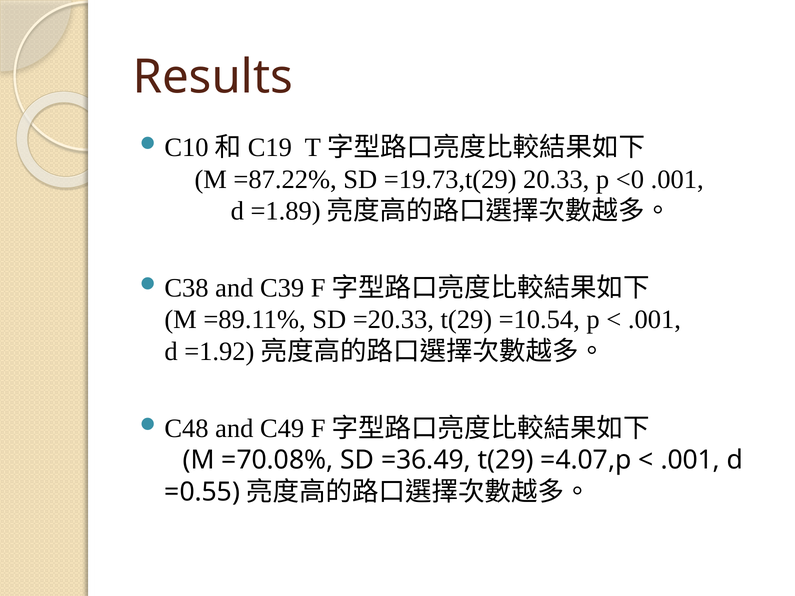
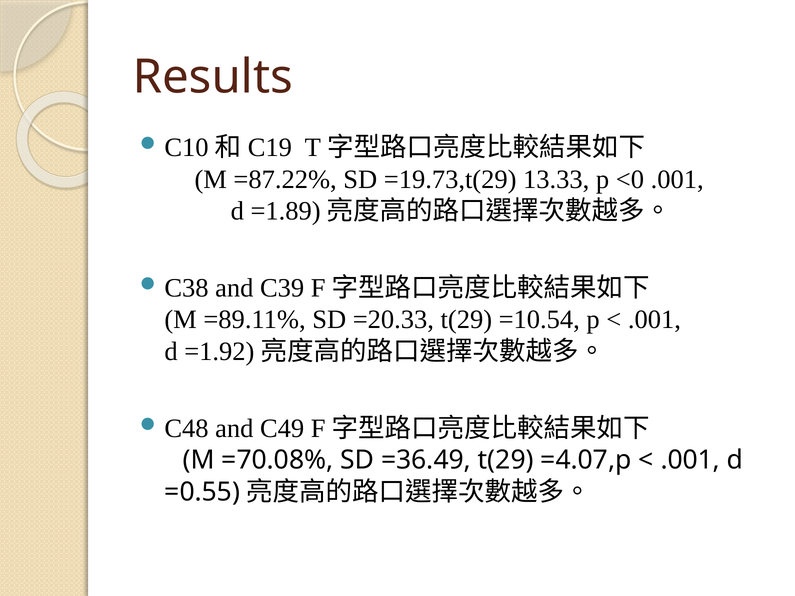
20.33: 20.33 -> 13.33
